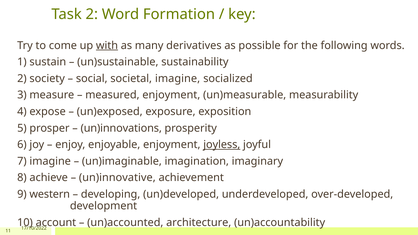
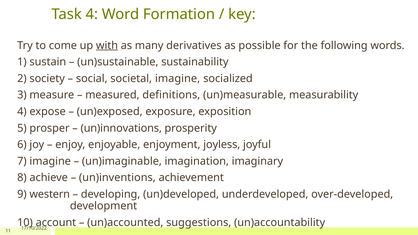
Task 2: 2 -> 4
measured enjoyment: enjoyment -> definitions
joyless underline: present -> none
un)innovative: un)innovative -> un)inventions
architecture: architecture -> suggestions
